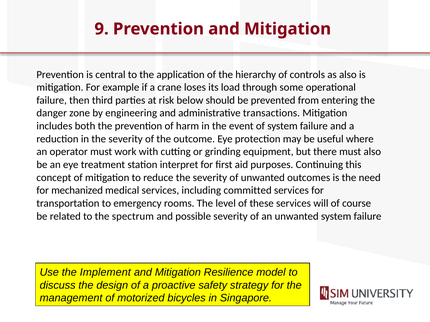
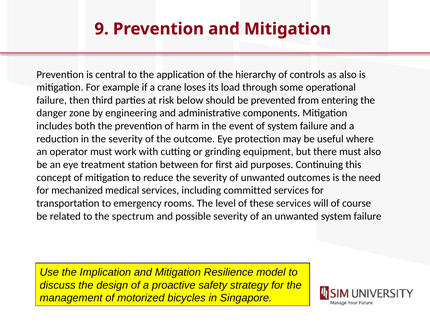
transactions: transactions -> components
interpret: interpret -> between
Implement: Implement -> Implication
